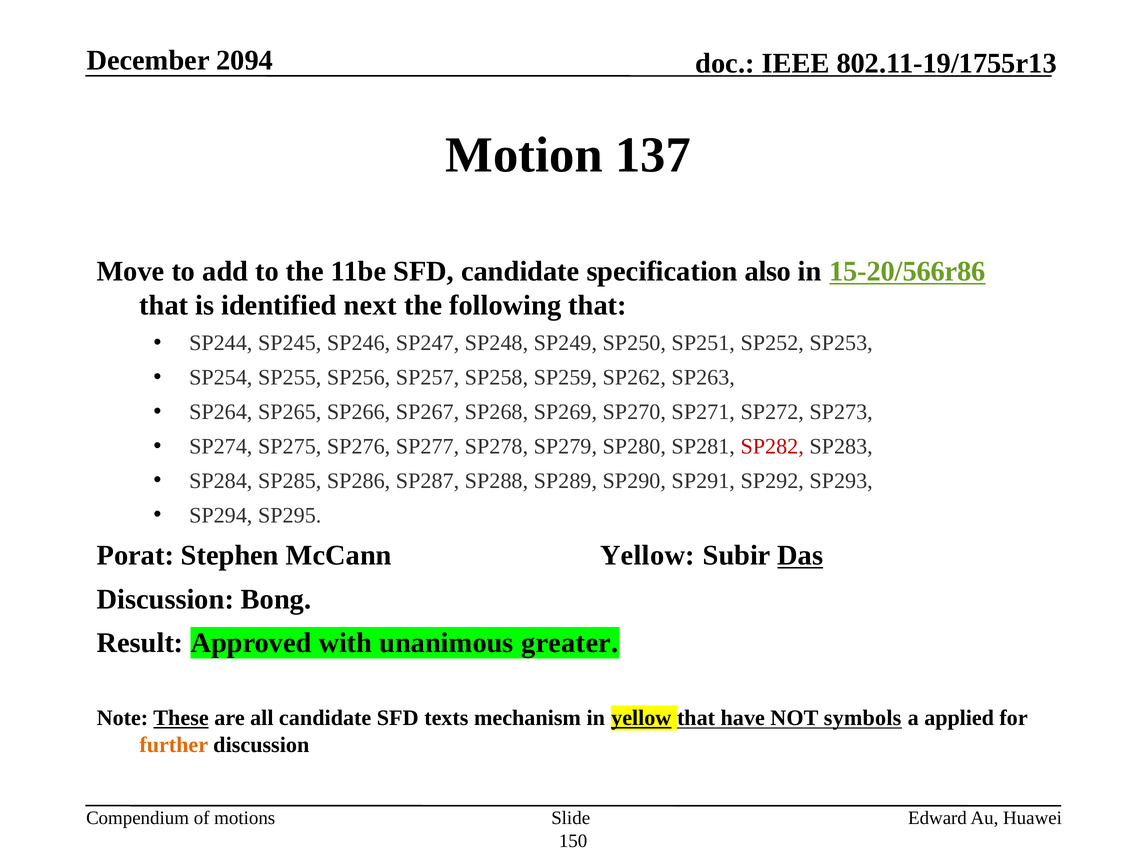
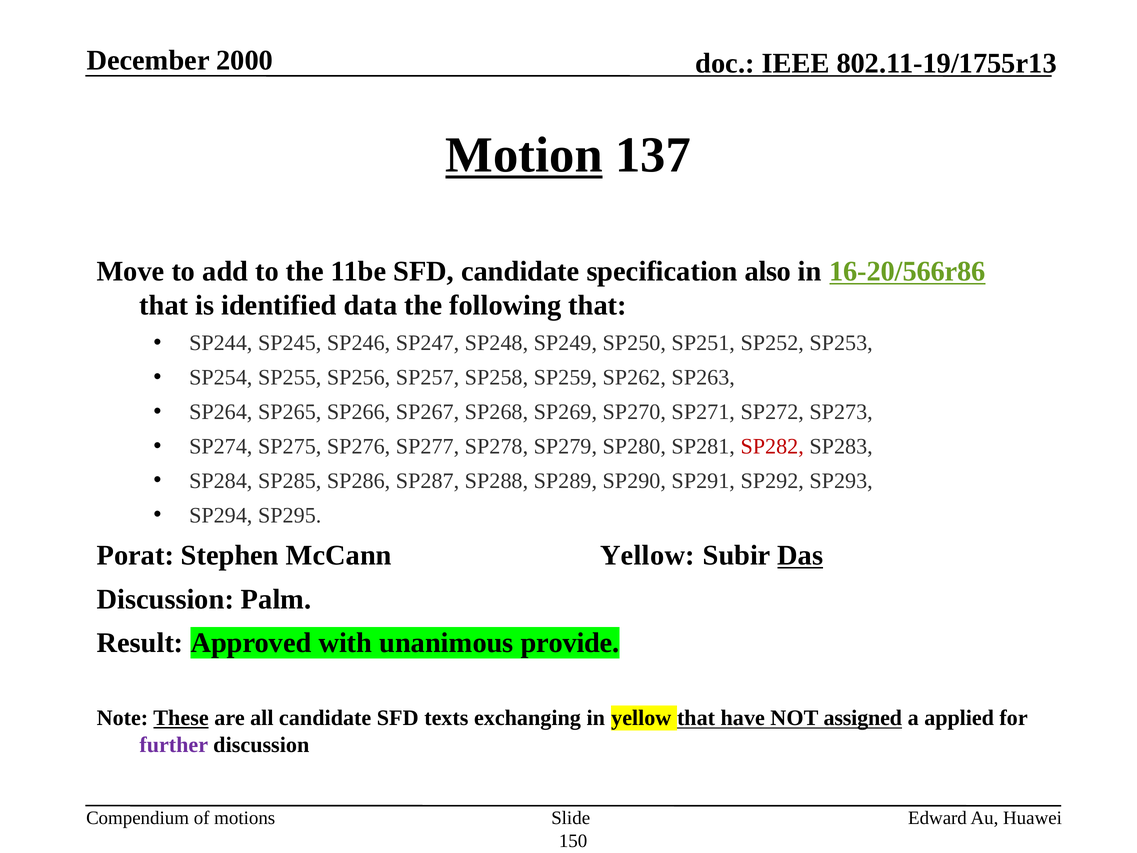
2094: 2094 -> 2000
Motion underline: none -> present
15-20/566r86: 15-20/566r86 -> 16-20/566r86
next: next -> data
Bong: Bong -> Palm
greater: greater -> provide
mechanism: mechanism -> exchanging
yellow at (641, 718) underline: present -> none
symbols: symbols -> assigned
further colour: orange -> purple
